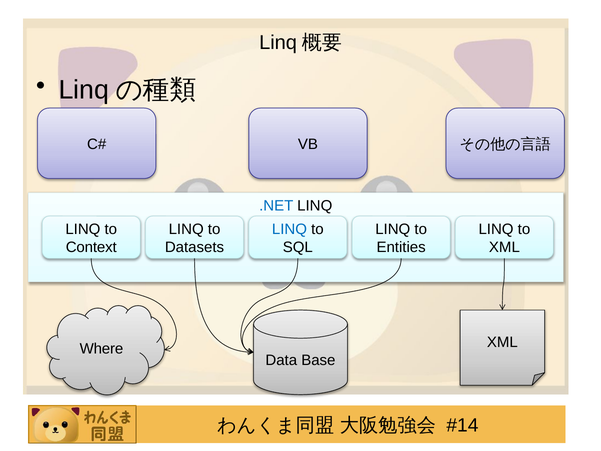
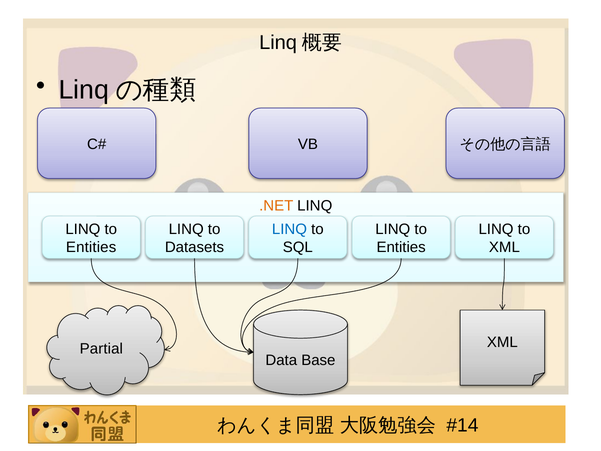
.NET colour: blue -> orange
Context at (91, 247): Context -> Entities
Where: Where -> Partial
